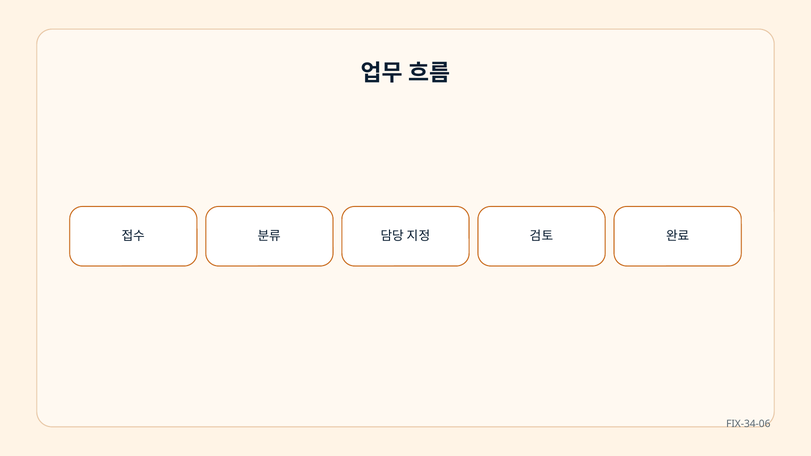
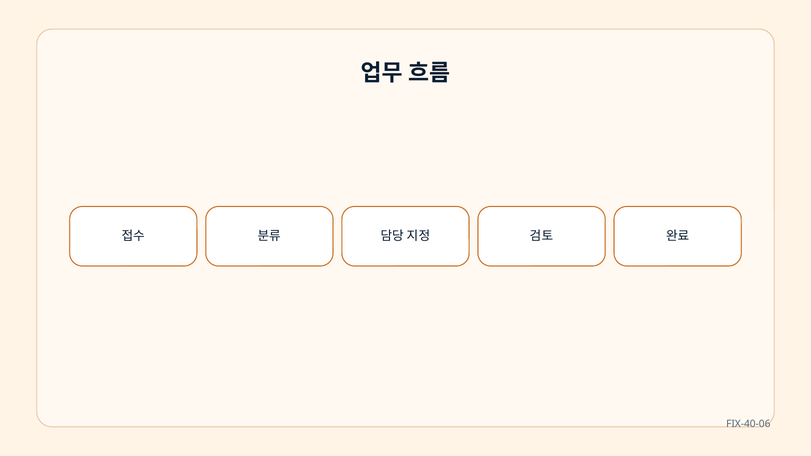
FIX-34-06: FIX-34-06 -> FIX-40-06
